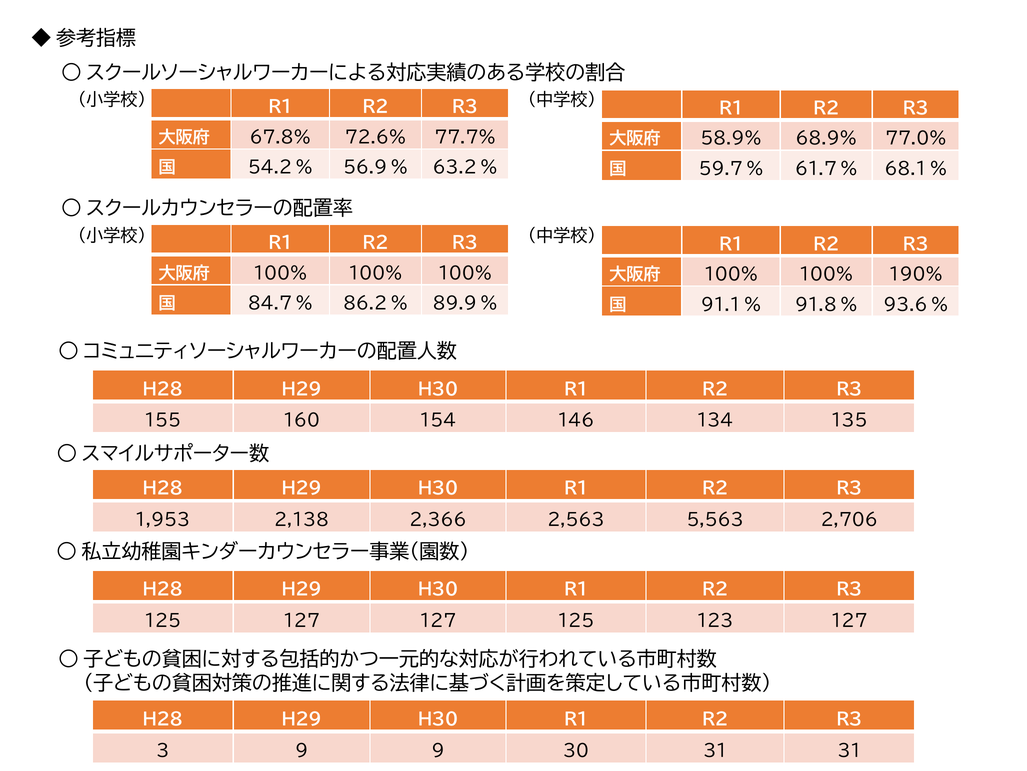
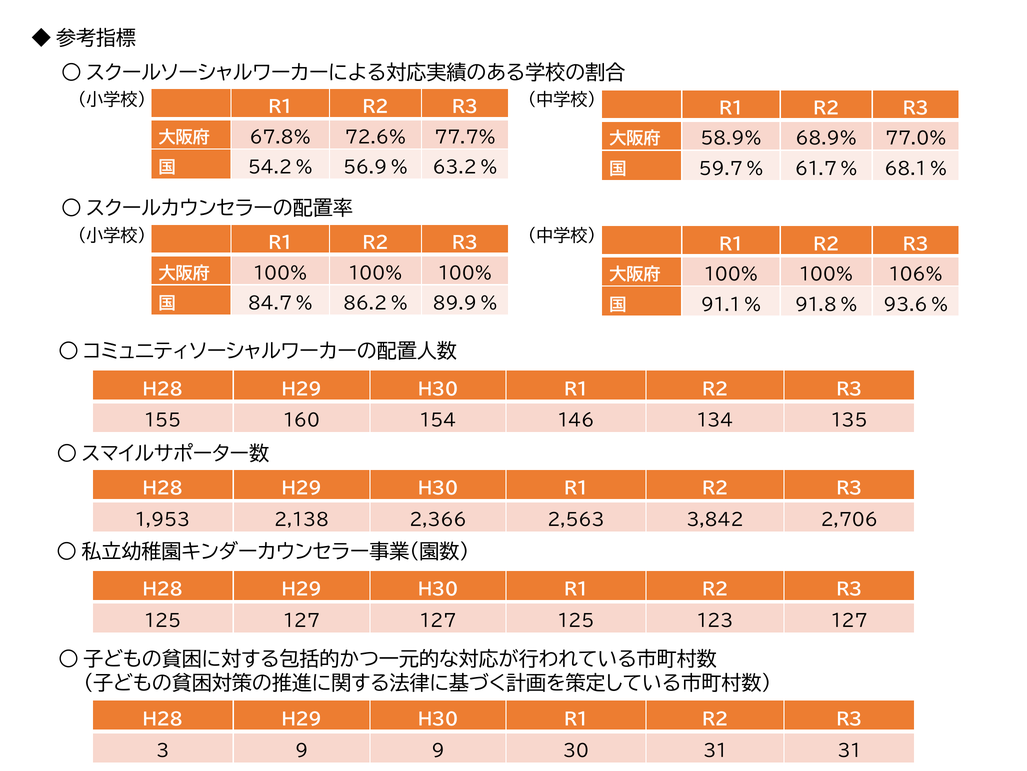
190%: 190% -> 106%
5,563: 5,563 -> 3,842
